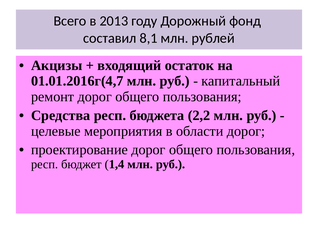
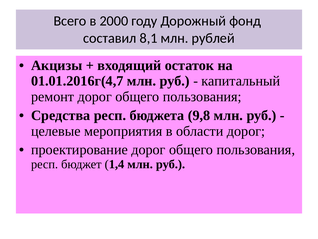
2013: 2013 -> 2000
2,2: 2,2 -> 9,8
